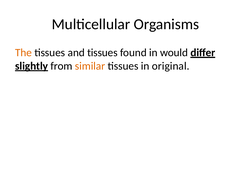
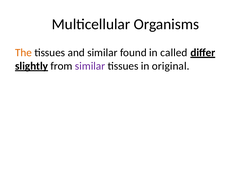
and tissues: tissues -> similar
would: would -> called
similar at (90, 66) colour: orange -> purple
